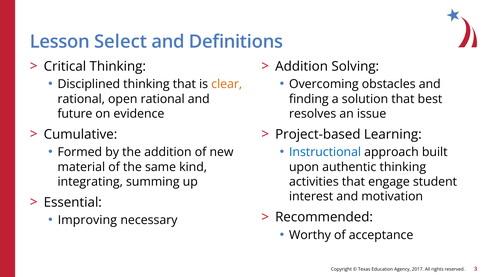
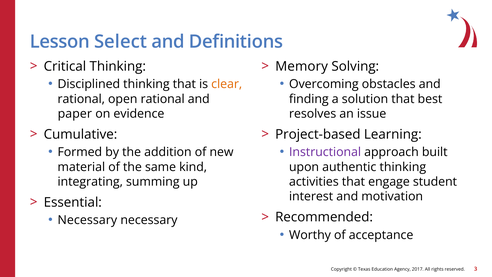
Addition at (302, 66): Addition -> Memory
future: future -> paper
Instructional colour: blue -> purple
Improving at (87, 220): Improving -> Necessary
